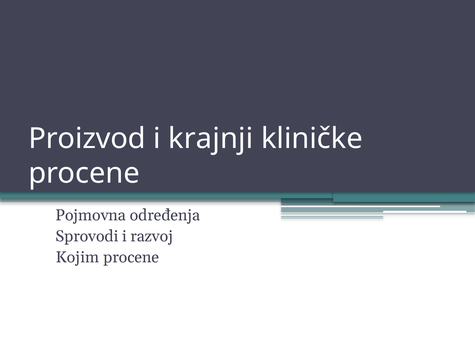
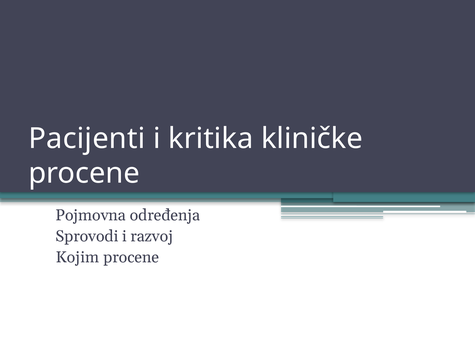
Proizvod: Proizvod -> Pacijenti
krajnji: krajnji -> kritika
